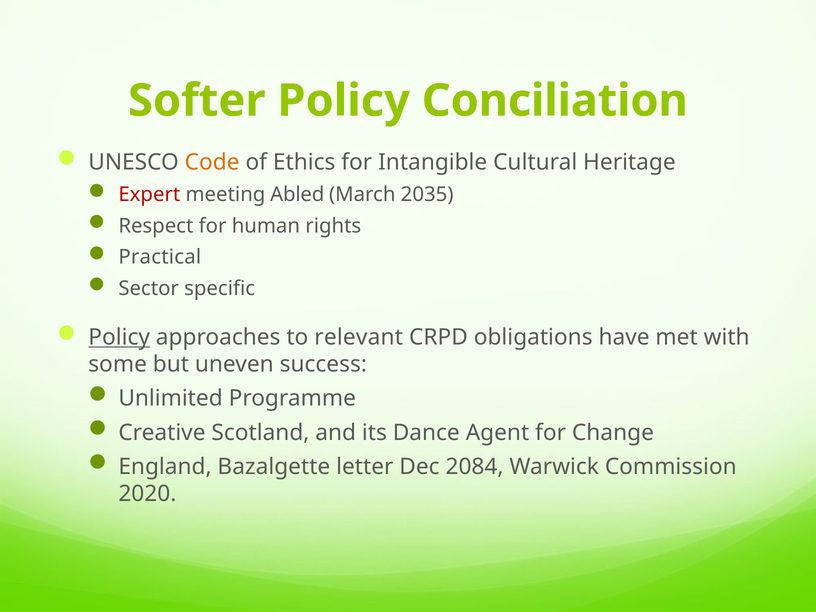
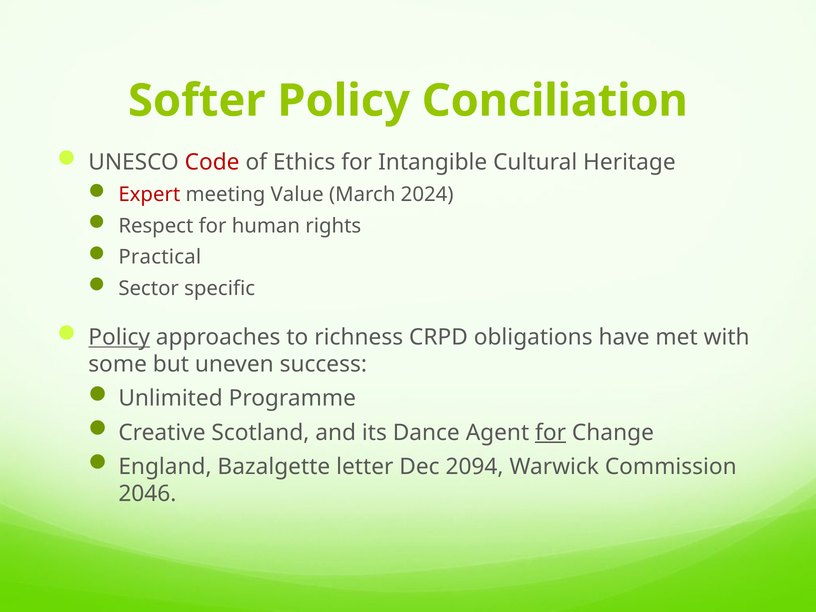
Code colour: orange -> red
Abled: Abled -> Value
2035: 2035 -> 2024
relevant: relevant -> richness
for at (551, 433) underline: none -> present
2084: 2084 -> 2094
2020: 2020 -> 2046
